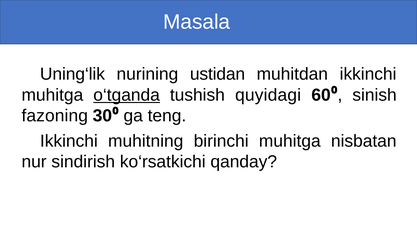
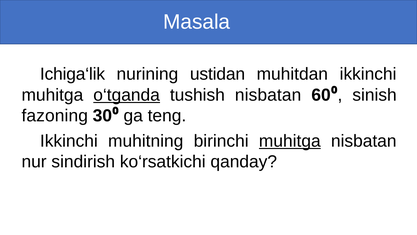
Uning‘lik: Uning‘lik -> Ichiga‘lik
tushish quyidagi: quyidagi -> nisbatan
muhitga at (290, 141) underline: none -> present
